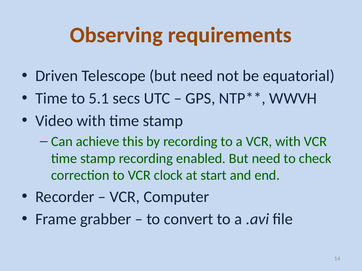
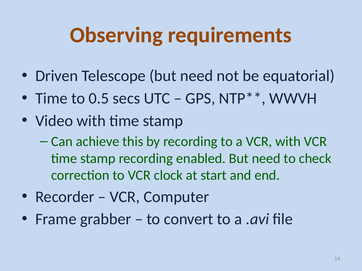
5.1: 5.1 -> 0.5
